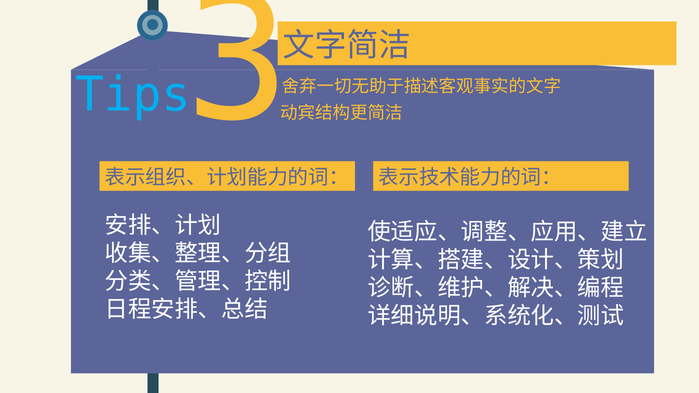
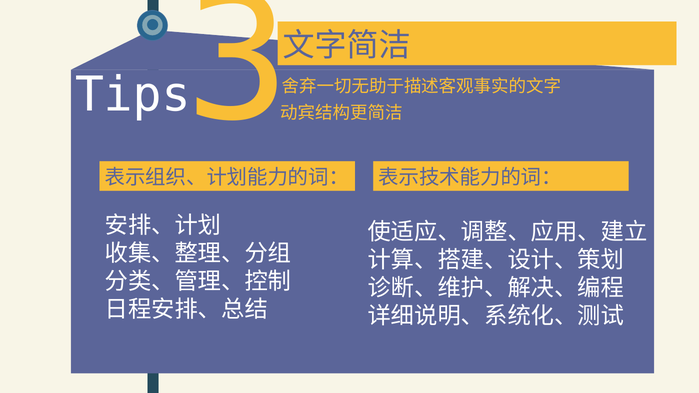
Tips colour: light blue -> white
